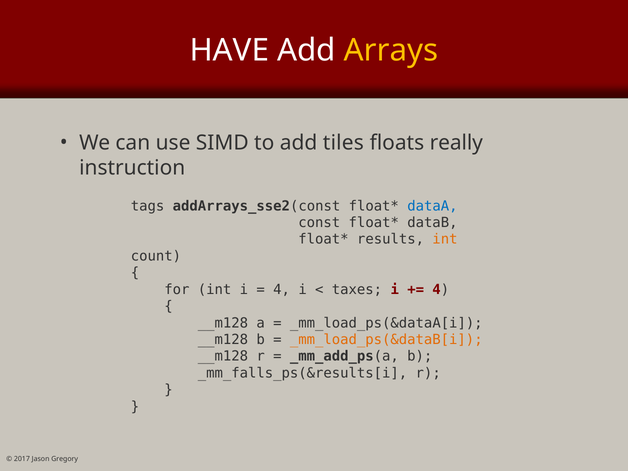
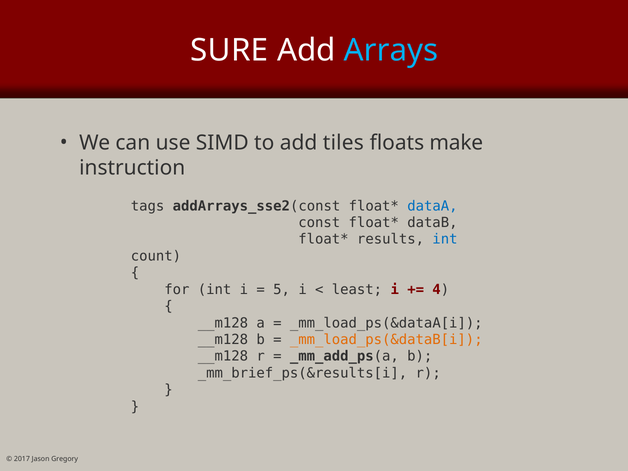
HAVE: HAVE -> SURE
Arrays colour: yellow -> light blue
really: really -> make
int at (445, 239) colour: orange -> blue
4 at (282, 290): 4 -> 5
taxes: taxes -> least
_mm_falls_ps(&results[i: _mm_falls_ps(&results[i -> _mm_brief_ps(&results[i
